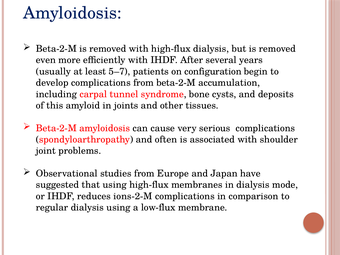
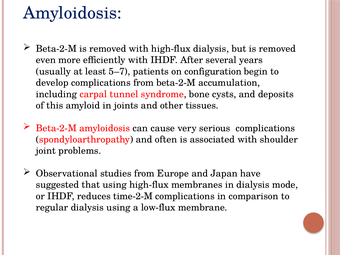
ions-2-M: ions-2-M -> time-2-M
